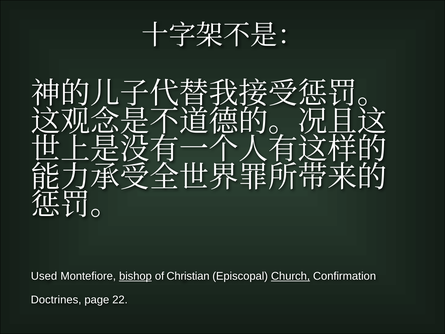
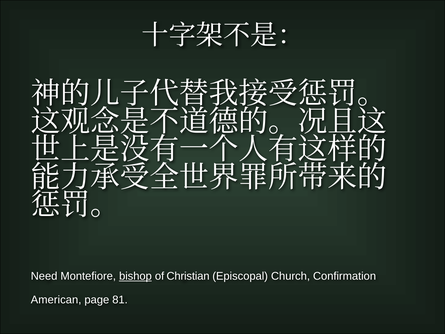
Used: Used -> Need
Church underline: present -> none
Doctrines: Doctrines -> American
22: 22 -> 81
